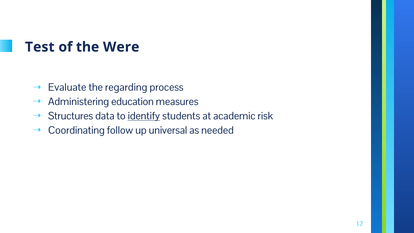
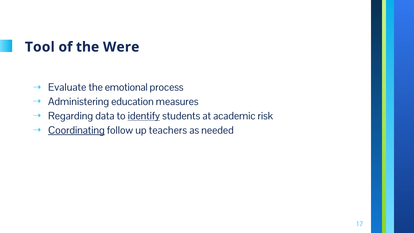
Test: Test -> Tool
regarding: regarding -> emotional
Structures: Structures -> Regarding
Coordinating underline: none -> present
universal: universal -> teachers
